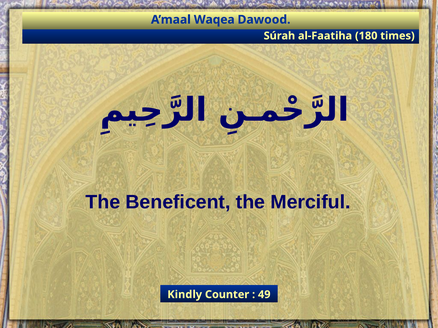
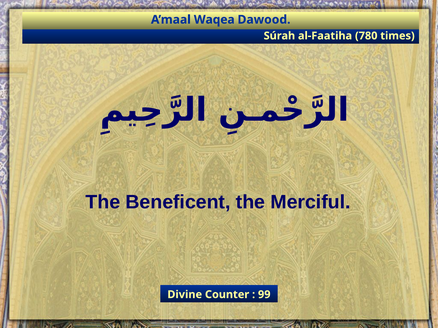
180: 180 -> 780
Kindly: Kindly -> Divine
49: 49 -> 99
